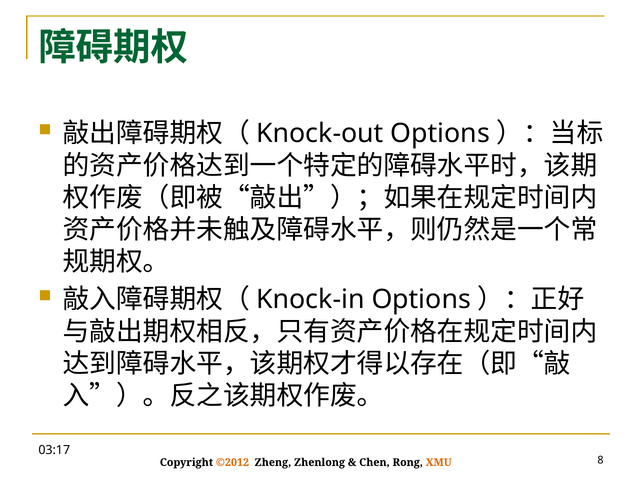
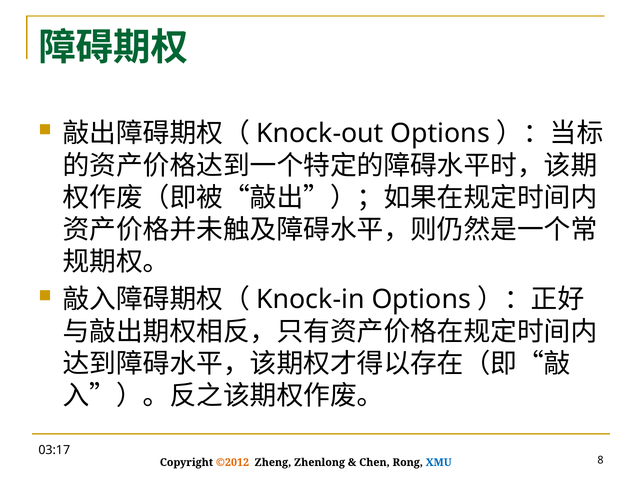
XMU colour: orange -> blue
